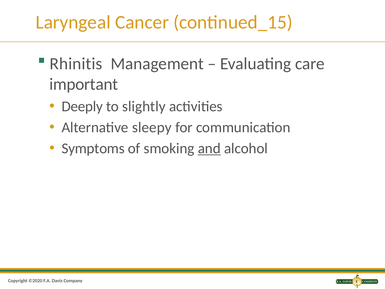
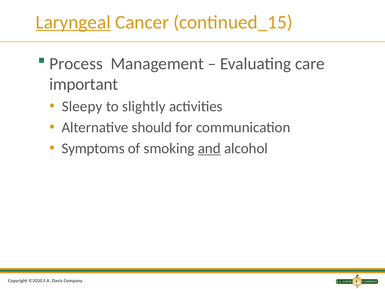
Laryngeal underline: none -> present
Rhinitis: Rhinitis -> Process
Deeply: Deeply -> Sleepy
sleepy: sleepy -> should
